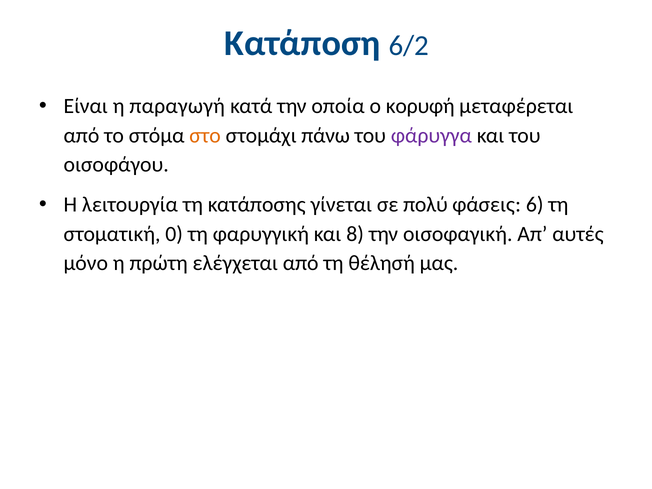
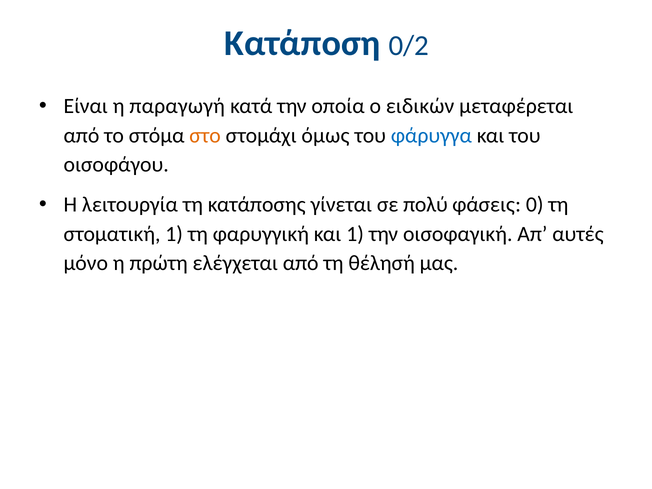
6/2: 6/2 -> 0/2
κορυφή: κορυφή -> ειδικών
πάνω: πάνω -> όμως
φάρυγγα colour: purple -> blue
6: 6 -> 0
στοματική 0: 0 -> 1
και 8: 8 -> 1
